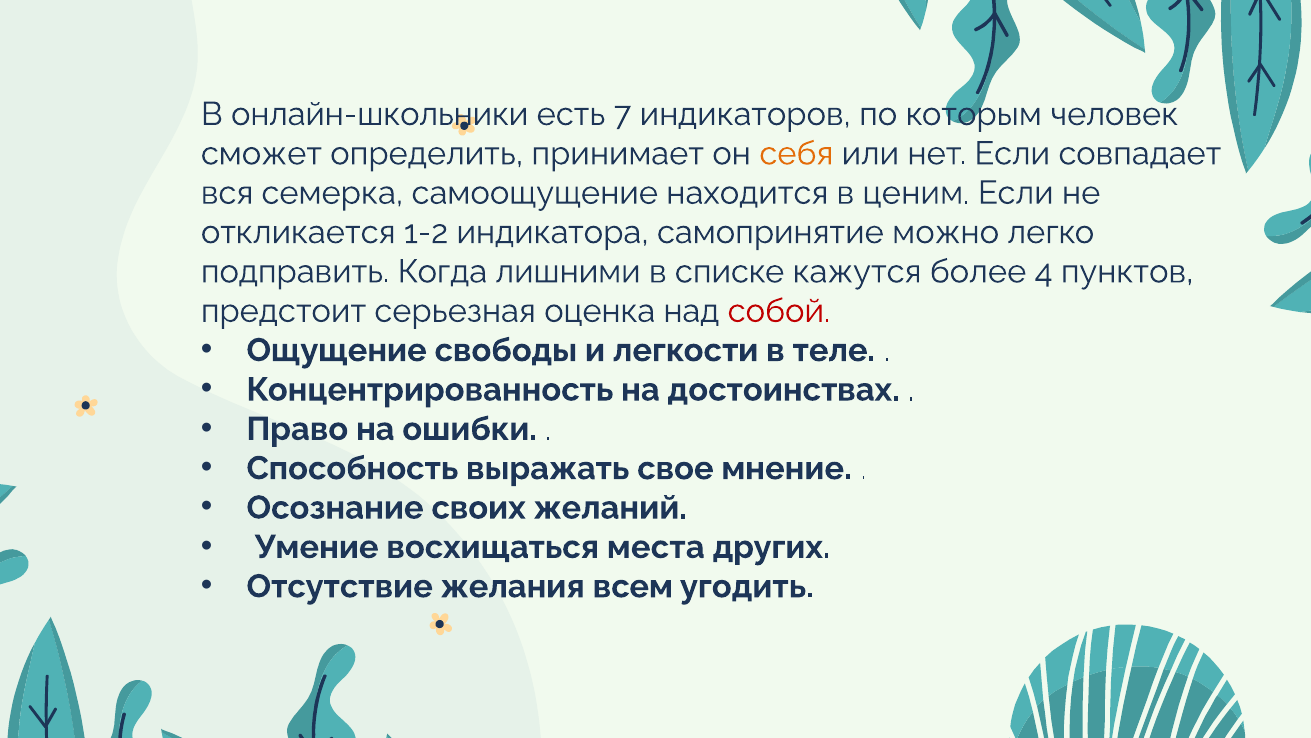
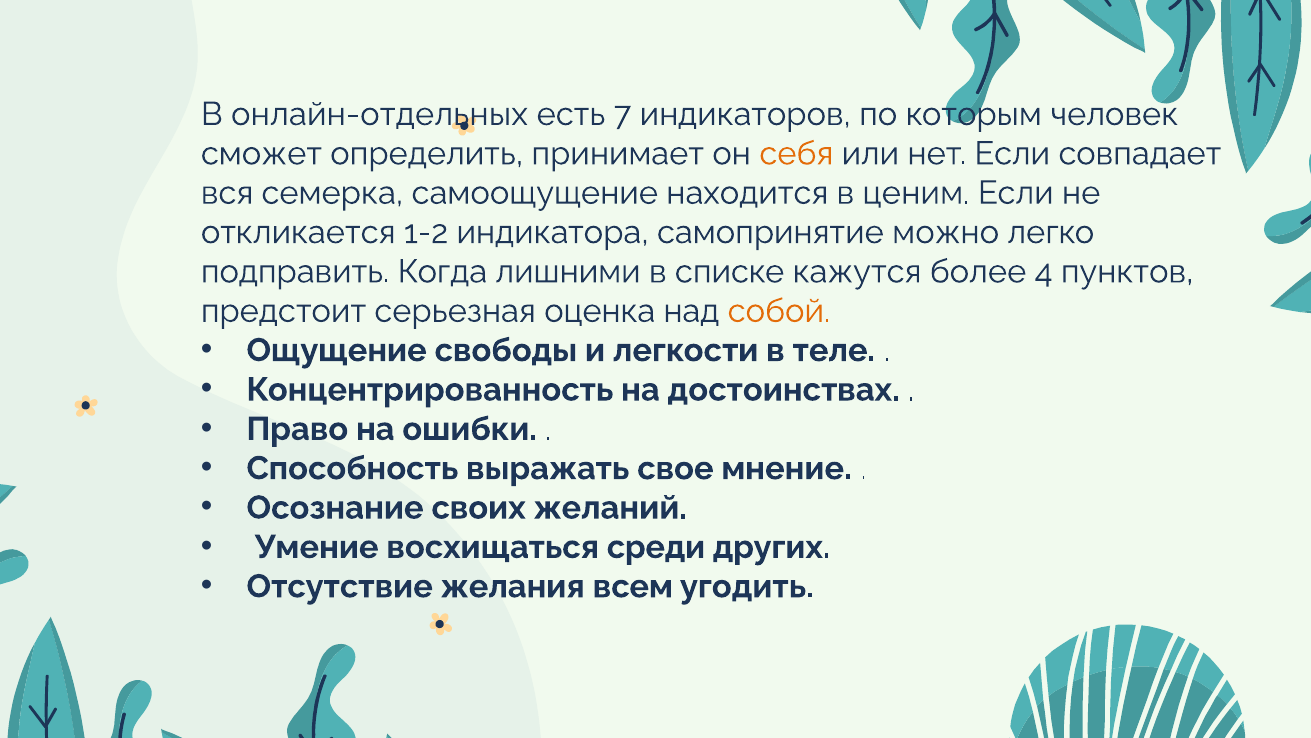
онлайн-школьники: онлайн-школьники -> онлайн-отдельных
собой colour: red -> orange
места: места -> среди
